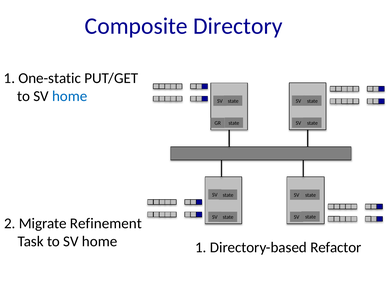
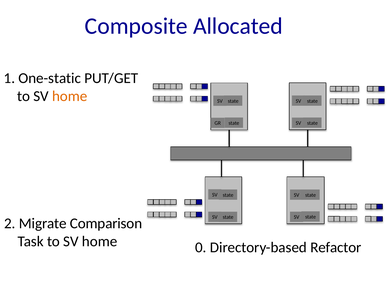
Directory: Directory -> Allocated
home at (70, 96) colour: blue -> orange
Refinement: Refinement -> Comparison
home 1: 1 -> 0
